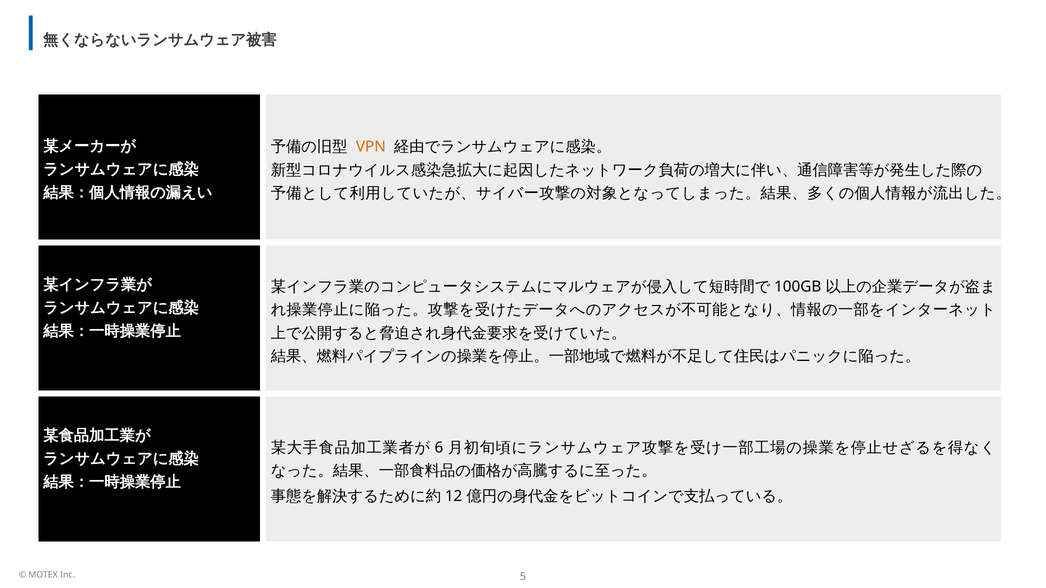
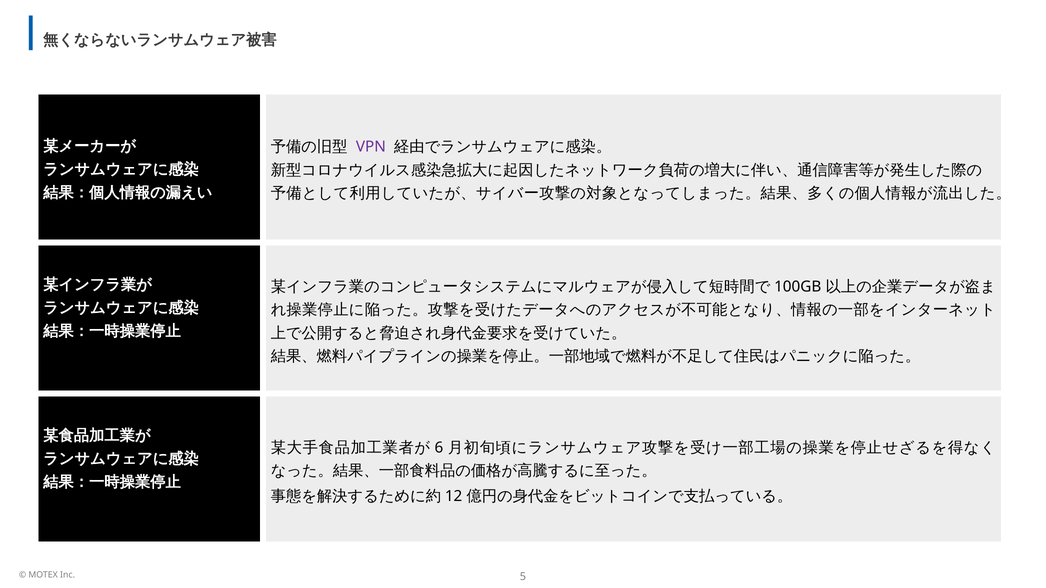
VPN colour: orange -> purple
